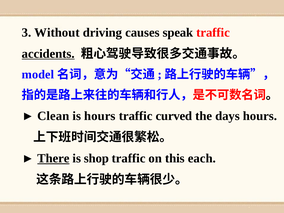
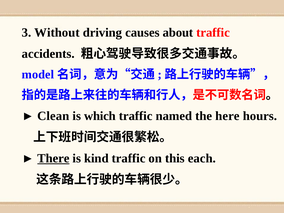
speak: speak -> about
accidents underline: present -> none
is hours: hours -> which
curved: curved -> named
days: days -> here
shop: shop -> kind
